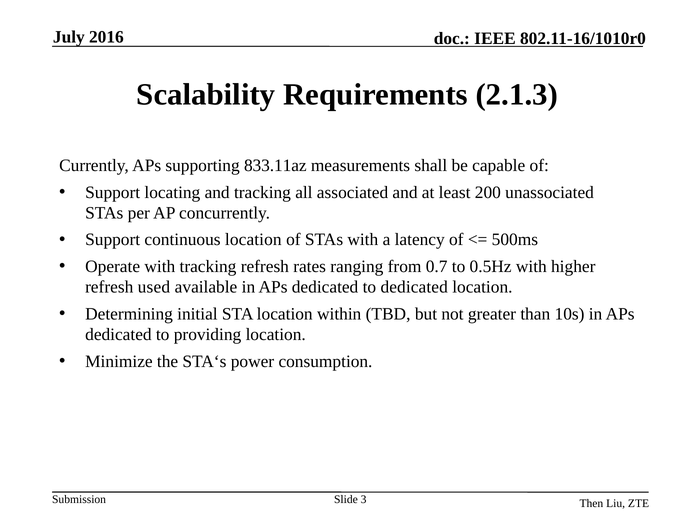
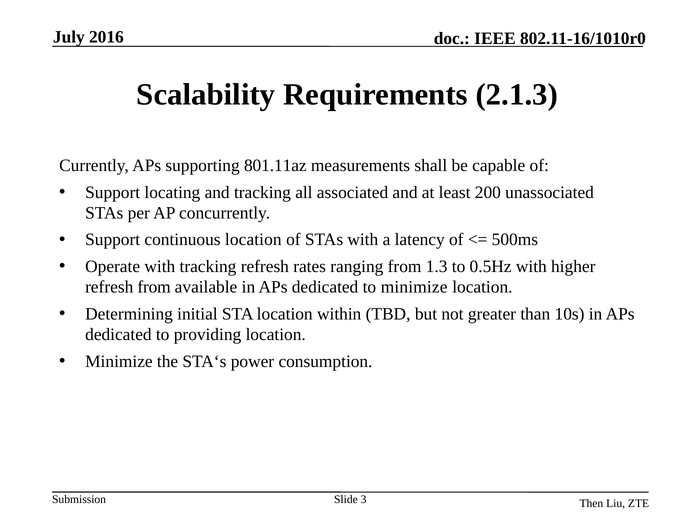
833.11az: 833.11az -> 801.11az
0.7: 0.7 -> 1.3
refresh used: used -> from
to dedicated: dedicated -> minimize
